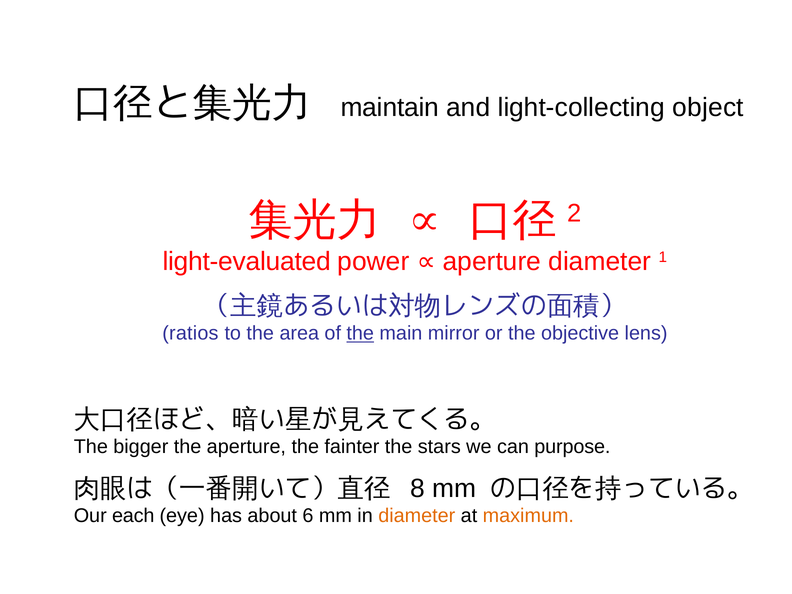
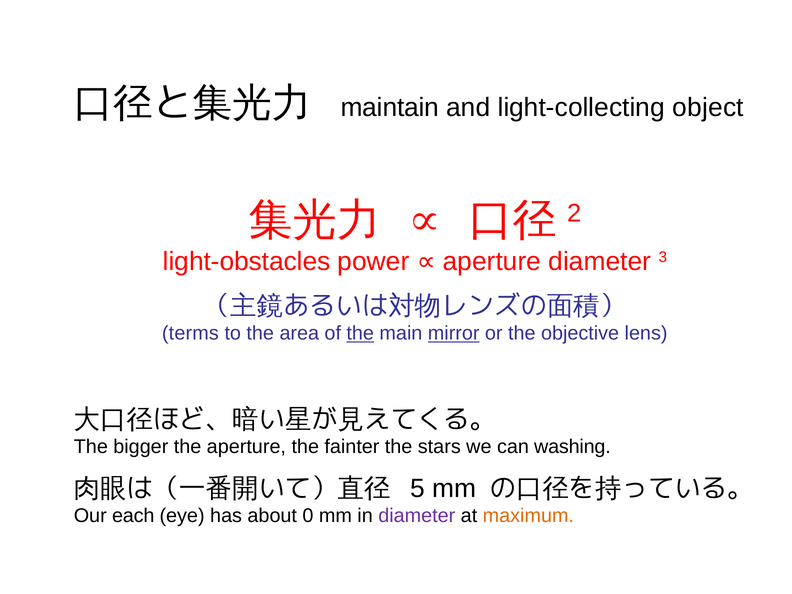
light-evaluated: light-evaluated -> light-obstacles
1: 1 -> 3
ratios: ratios -> terms
mirror underline: none -> present
purpose: purpose -> washing
8: 8 -> 5
6: 6 -> 0
diameter at (417, 516) colour: orange -> purple
